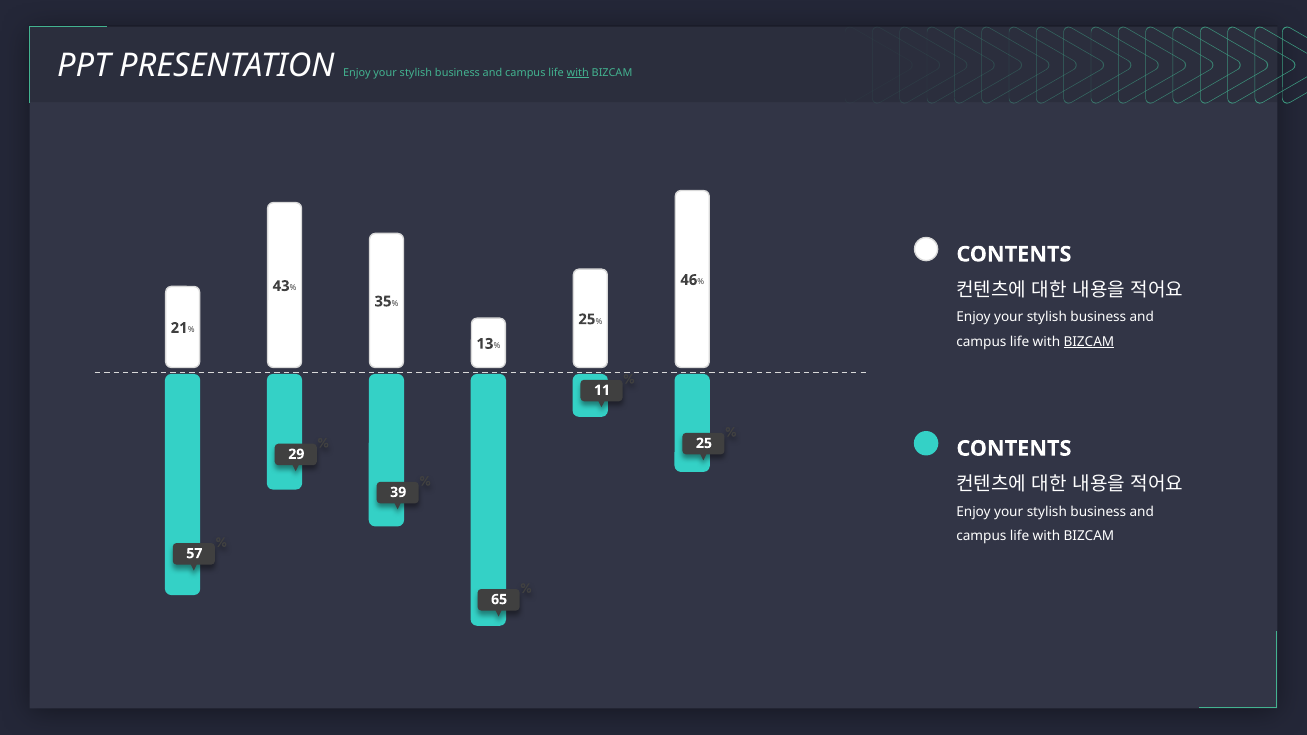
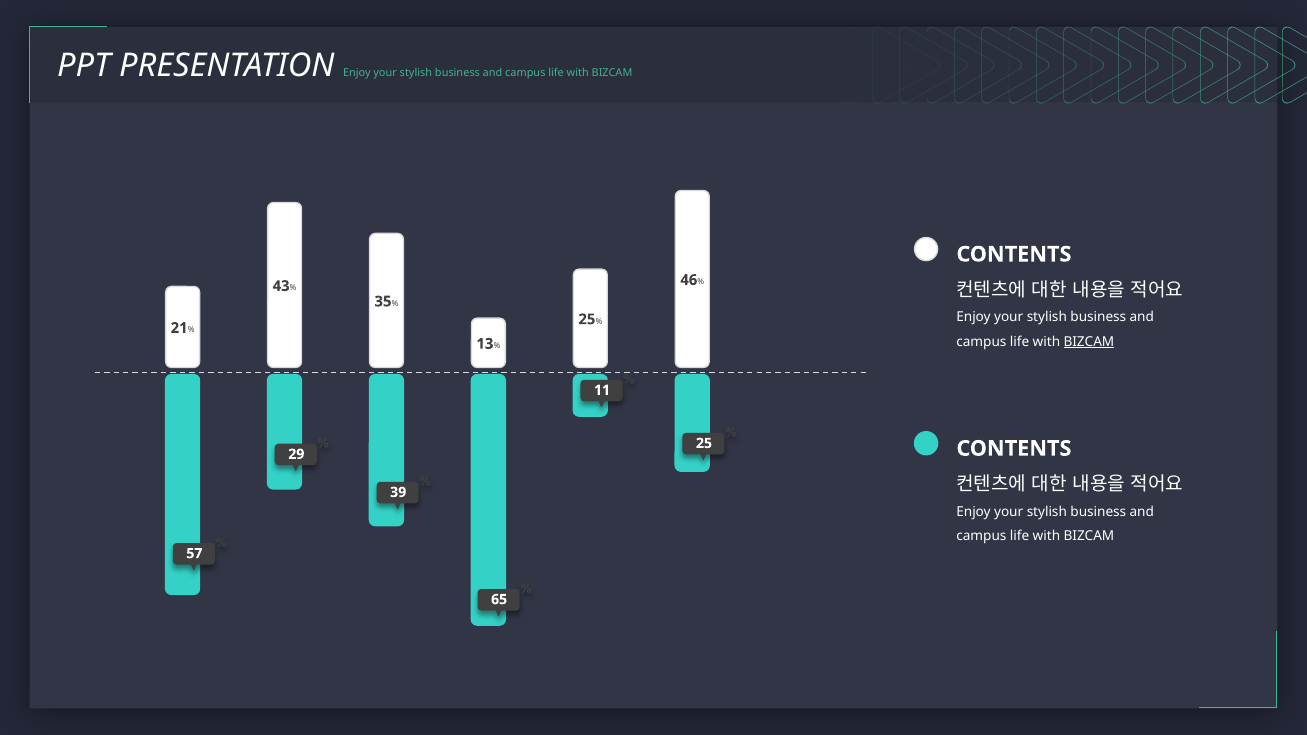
with at (578, 73) underline: present -> none
